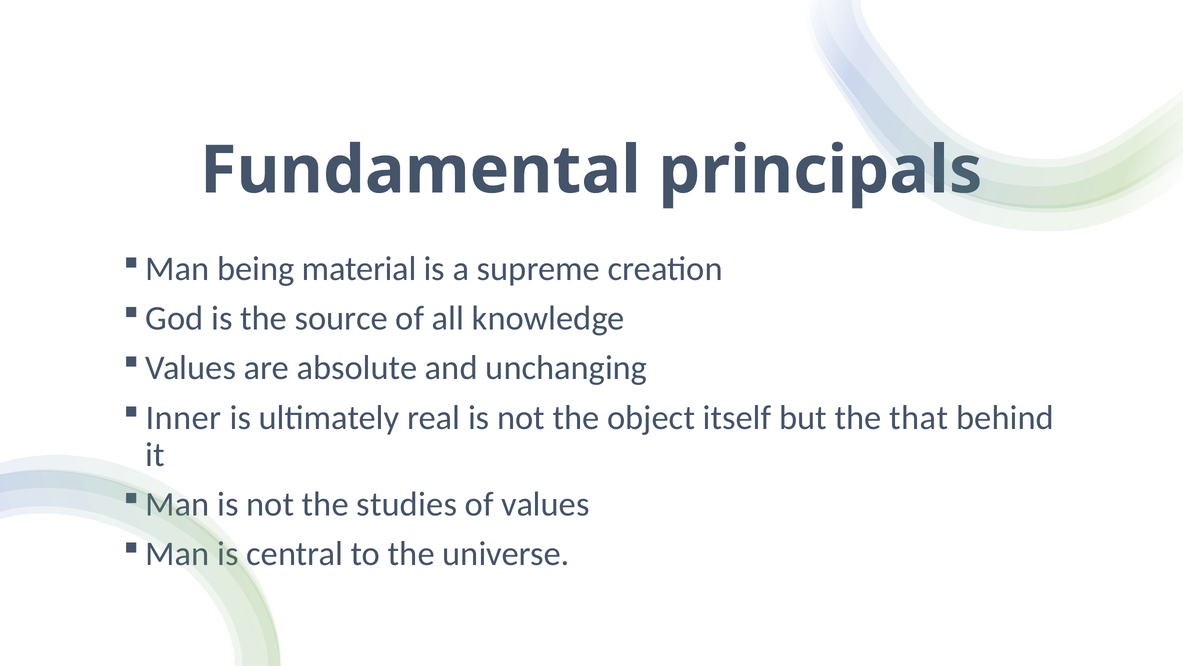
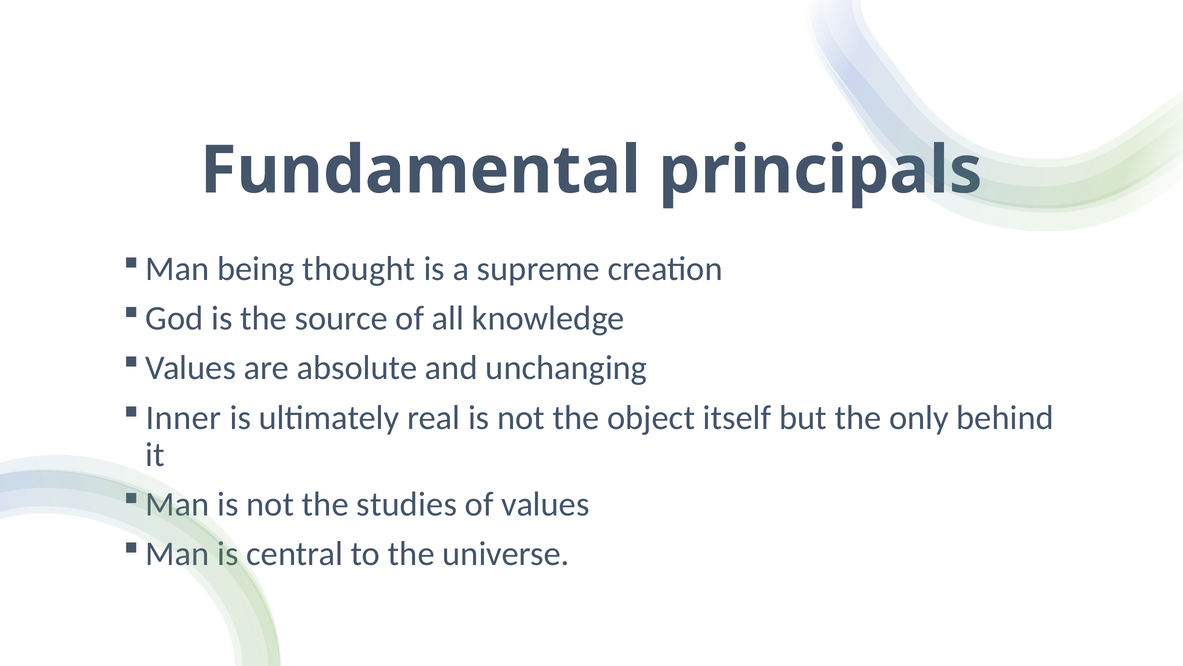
material: material -> thought
that: that -> only
